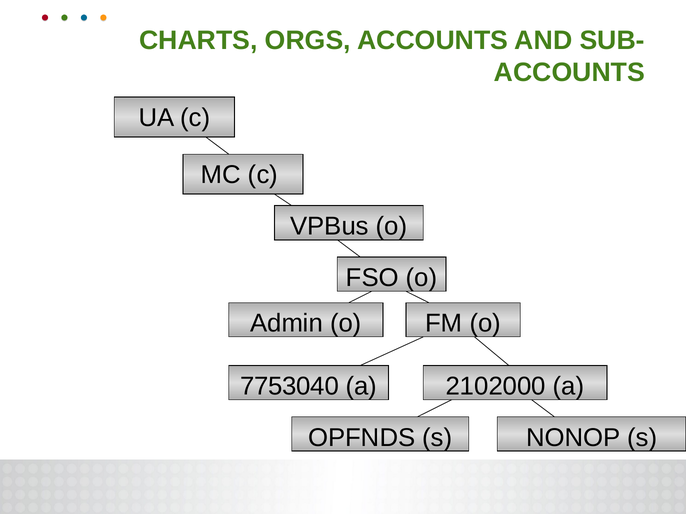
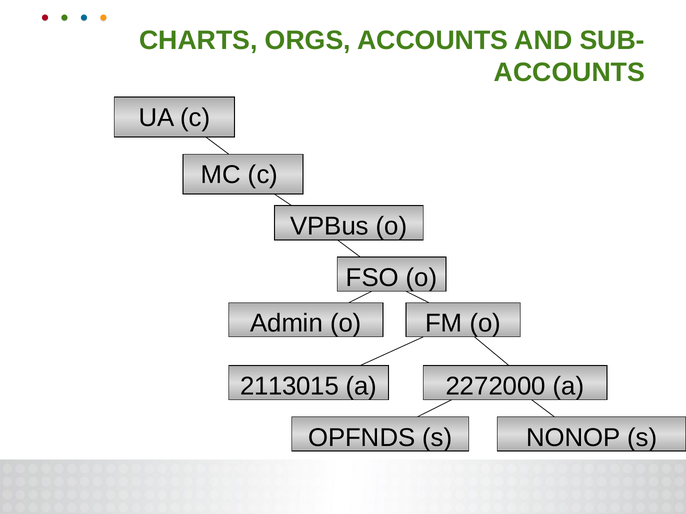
7753040: 7753040 -> 2113015
2102000: 2102000 -> 2272000
